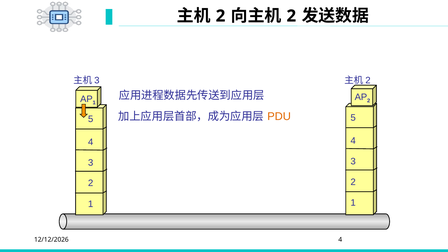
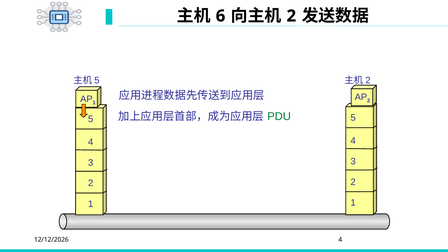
2 at (221, 16): 2 -> 6
3 at (97, 80): 3 -> 5
PDU colour: orange -> green
